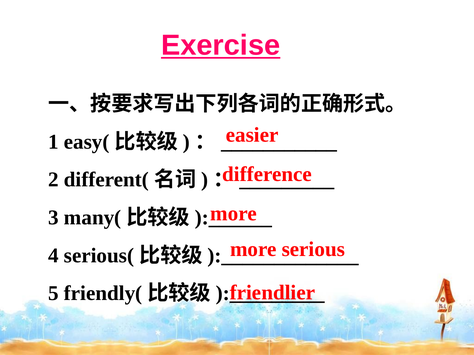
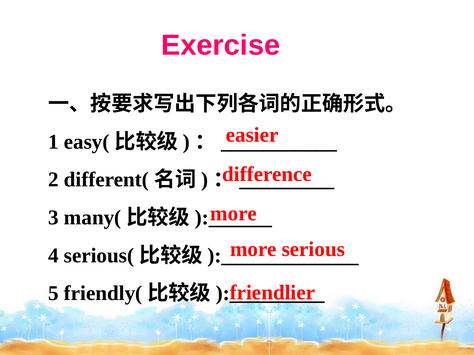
Exercise underline: present -> none
